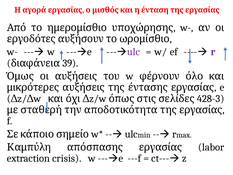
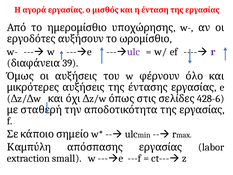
428-3: 428-3 -> 428-6
crisis: crisis -> small
